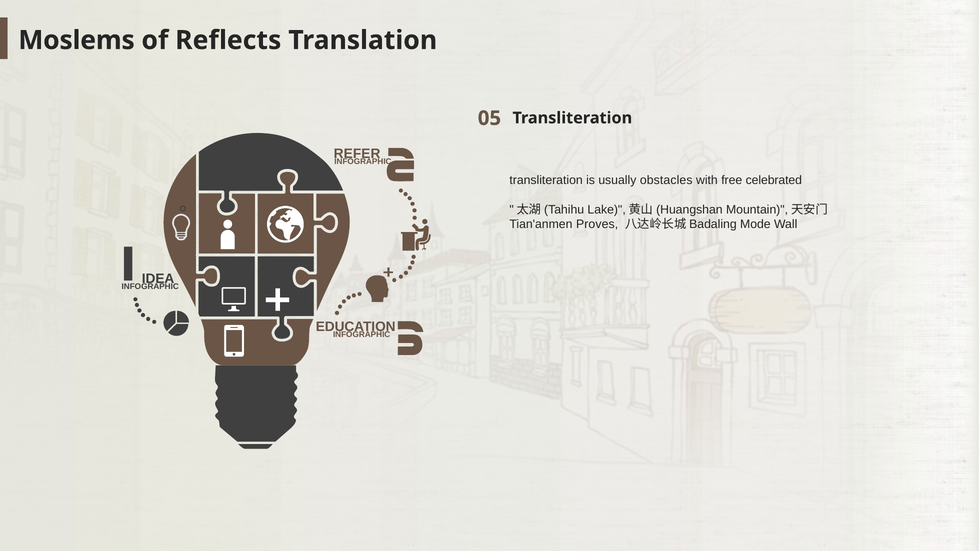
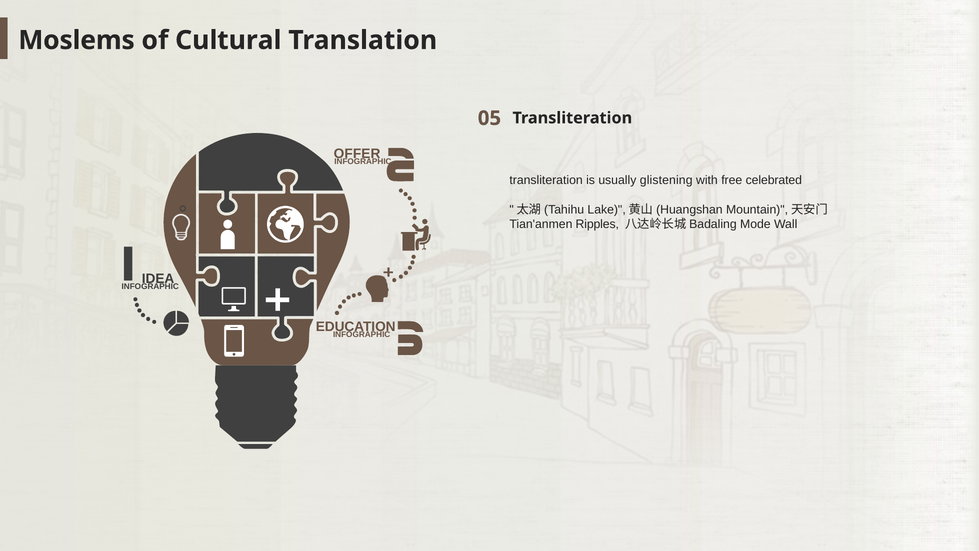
Reflects: Reflects -> Cultural
REFER: REFER -> OFFER
obstacles: obstacles -> glistening
Proves: Proves -> Ripples
